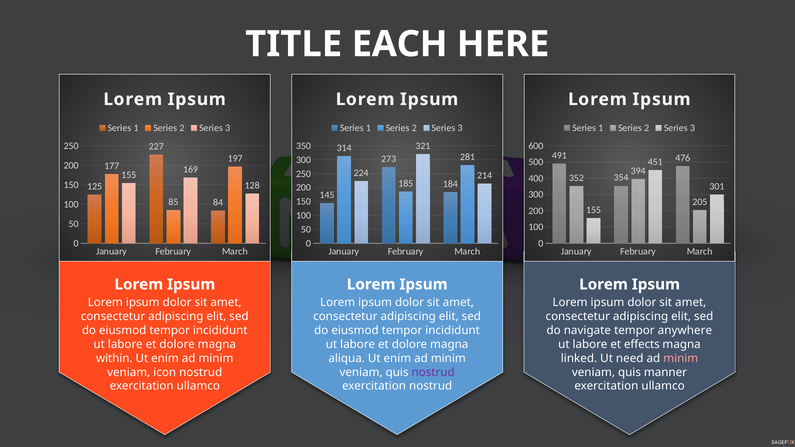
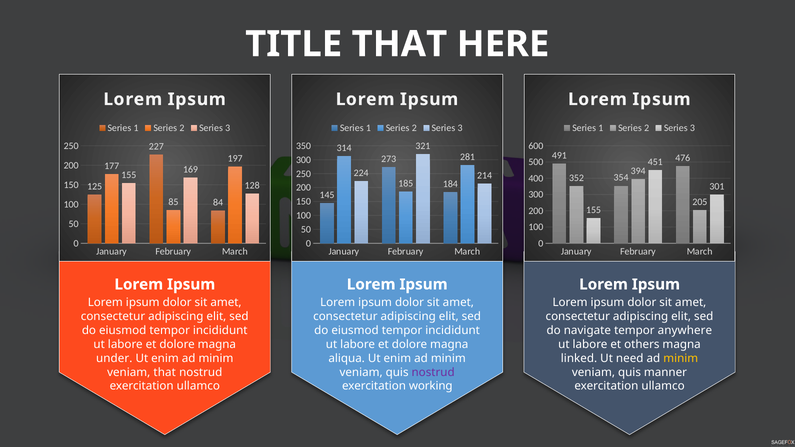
TITLE EACH: EACH -> THAT
effects: effects -> others
within: within -> under
minim at (681, 358) colour: pink -> yellow
veniam icon: icon -> that
exercitation nostrud: nostrud -> working
